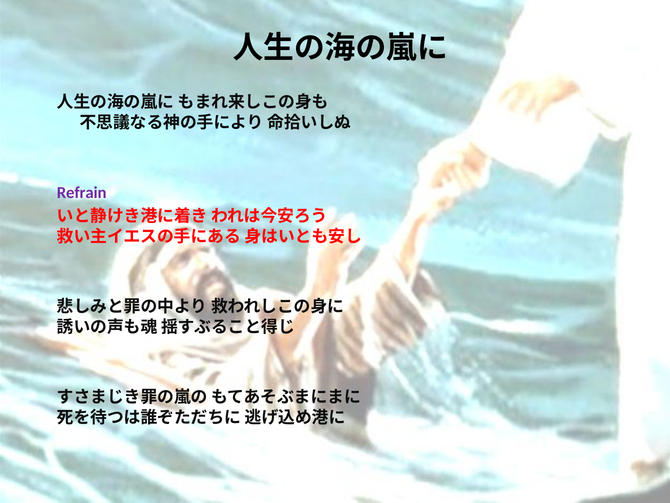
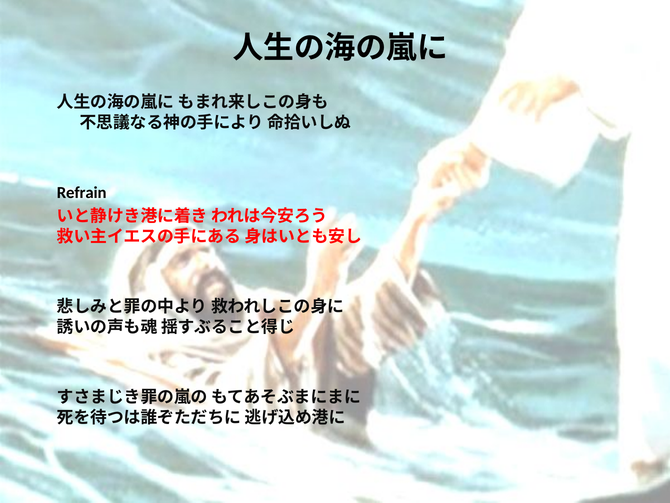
Refrain colour: purple -> black
